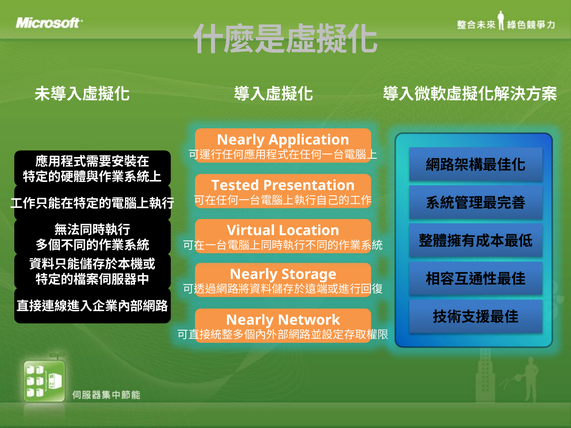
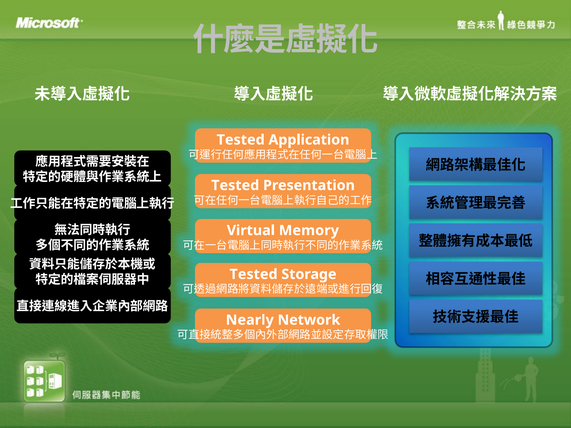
Nearly at (241, 140): Nearly -> Tested
Location: Location -> Memory
Nearly at (254, 274): Nearly -> Tested
